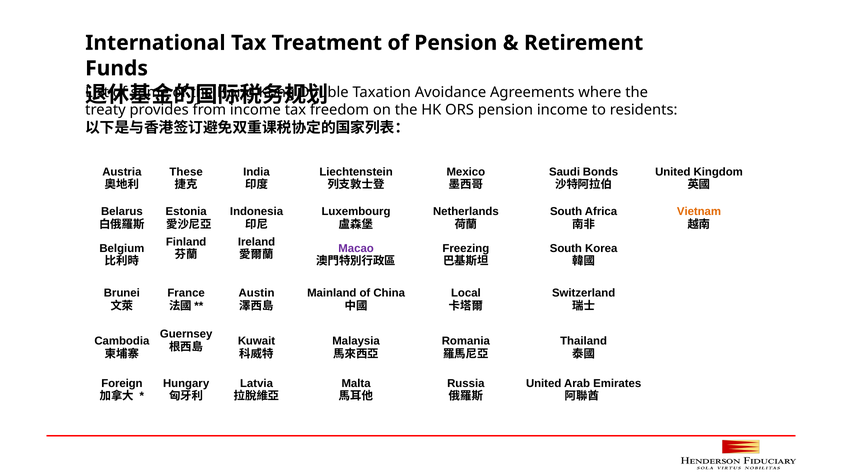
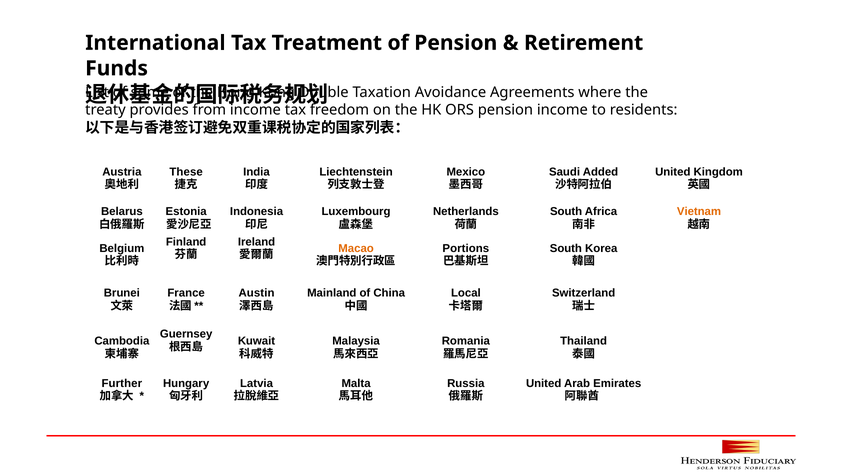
Bonds: Bonds -> Added
Macao colour: purple -> orange
Freezing: Freezing -> Portions
Foreign: Foreign -> Further
